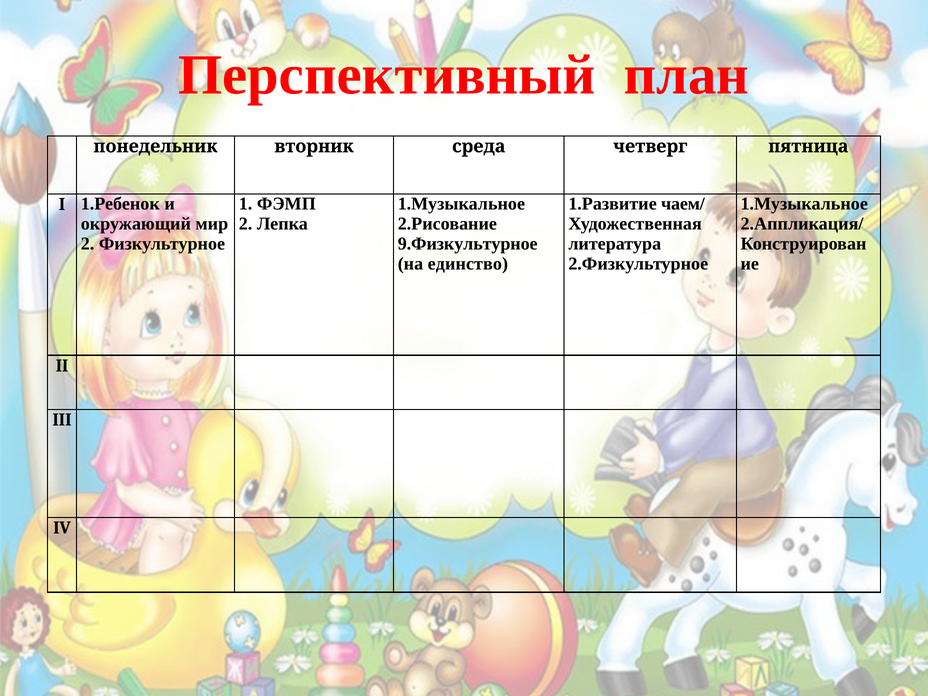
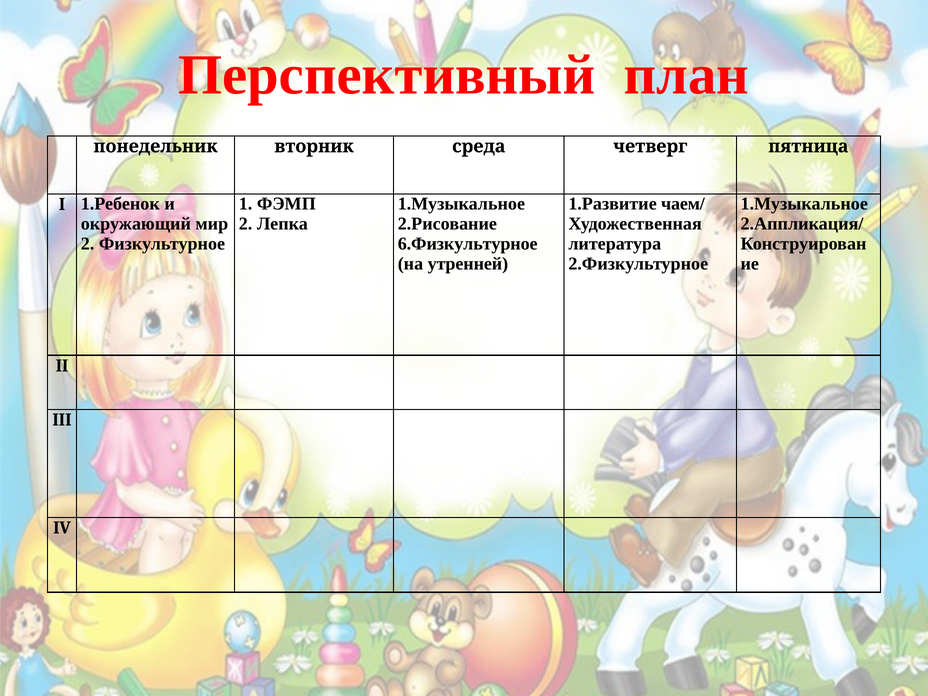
9.Физкультурное: 9.Физкультурное -> 6.Физкультурное
единство: единство -> утренней
